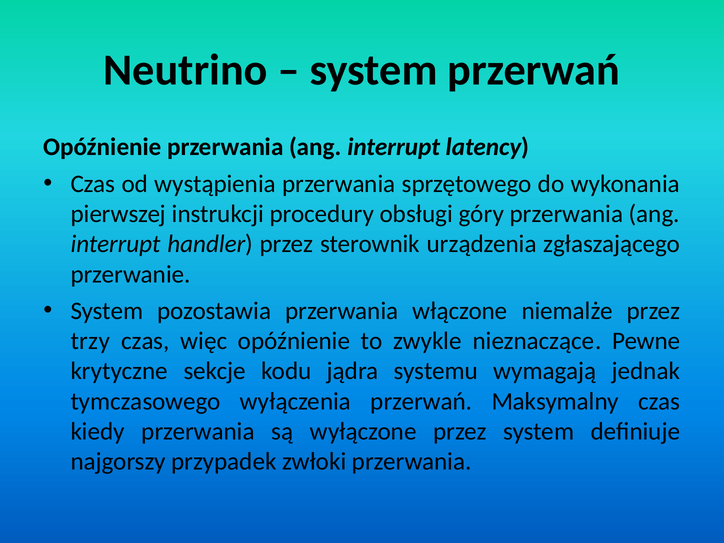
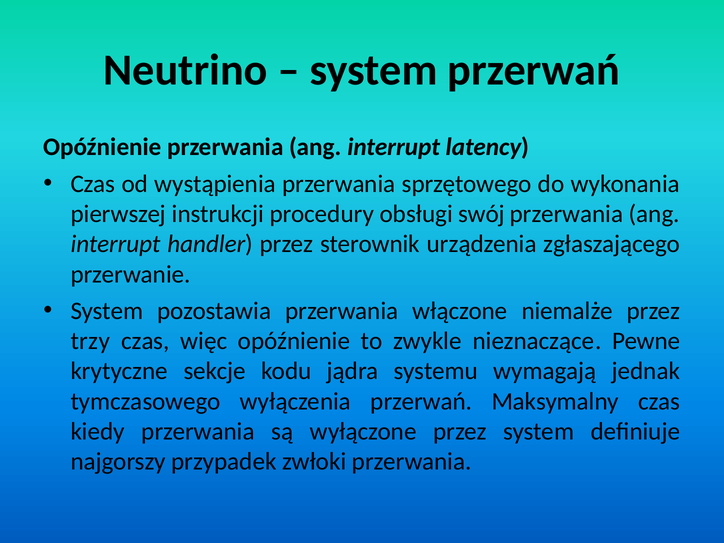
góry: góry -> swój
